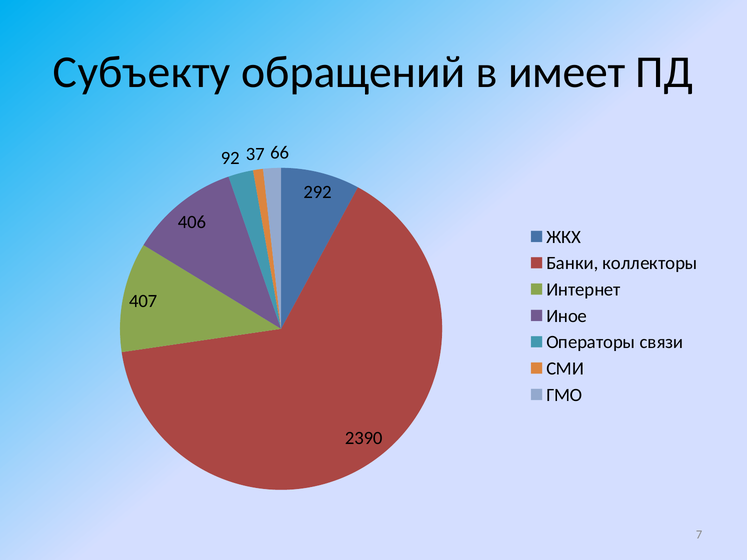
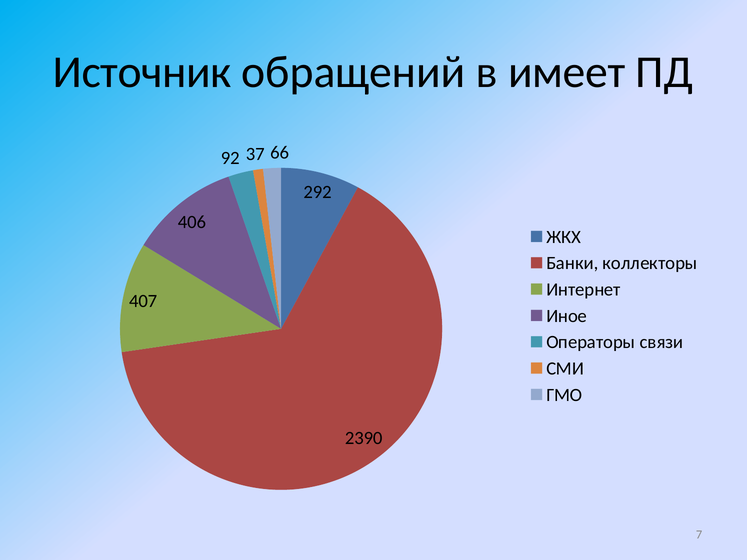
Субъекту: Субъекту -> Источник
